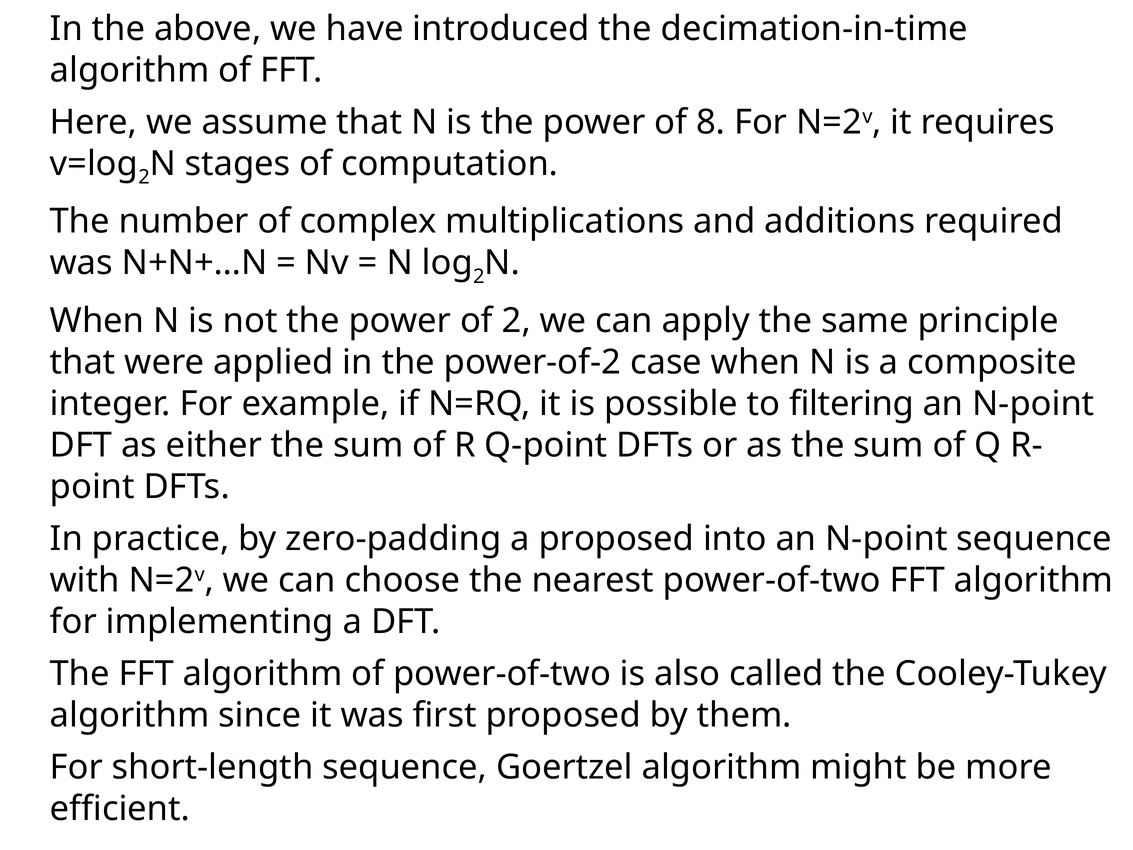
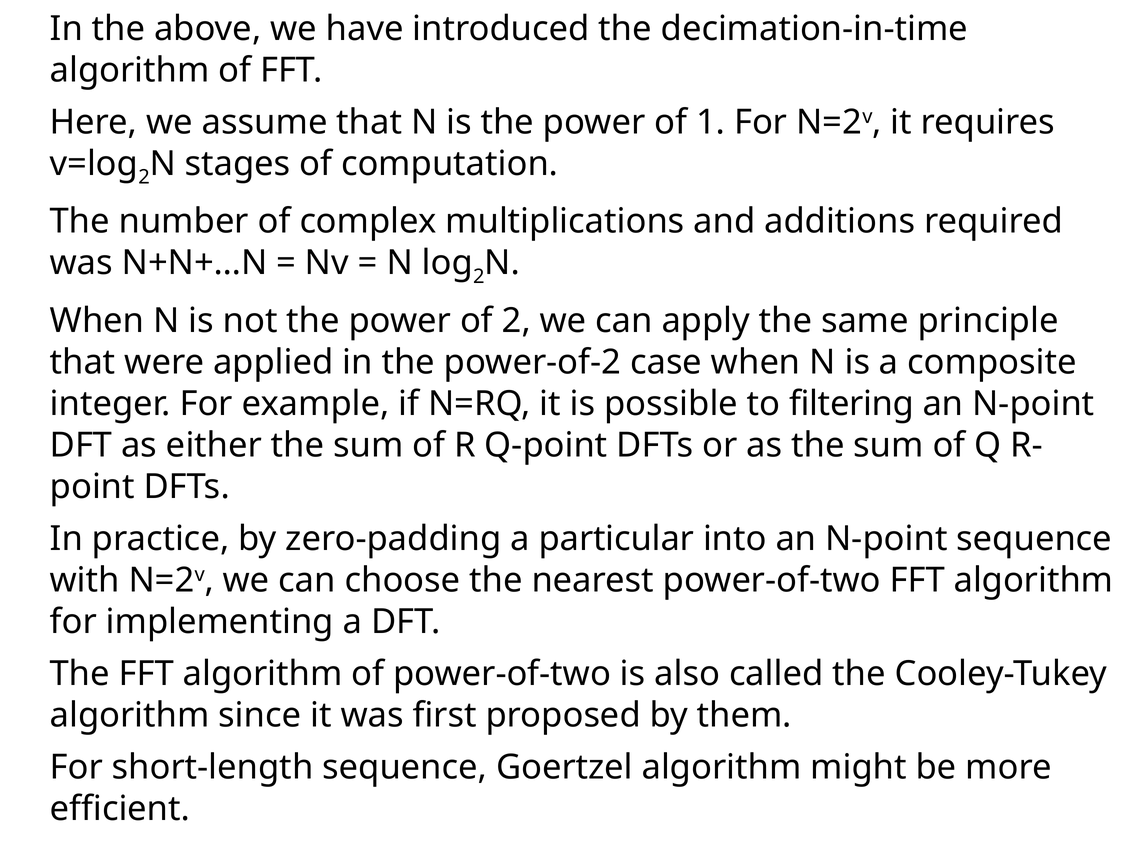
8: 8 -> 1
a proposed: proposed -> particular
